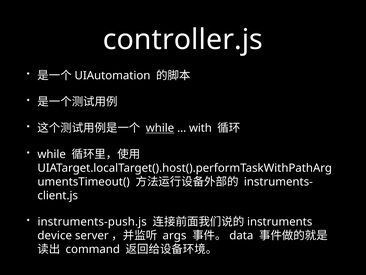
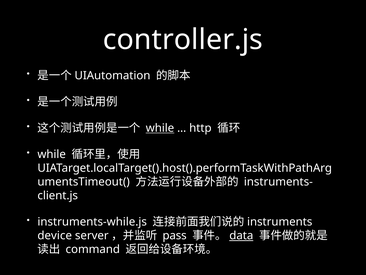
with: with -> http
instruments-push.js: instruments-push.js -> instruments-while.js
args: args -> pass
data underline: none -> present
